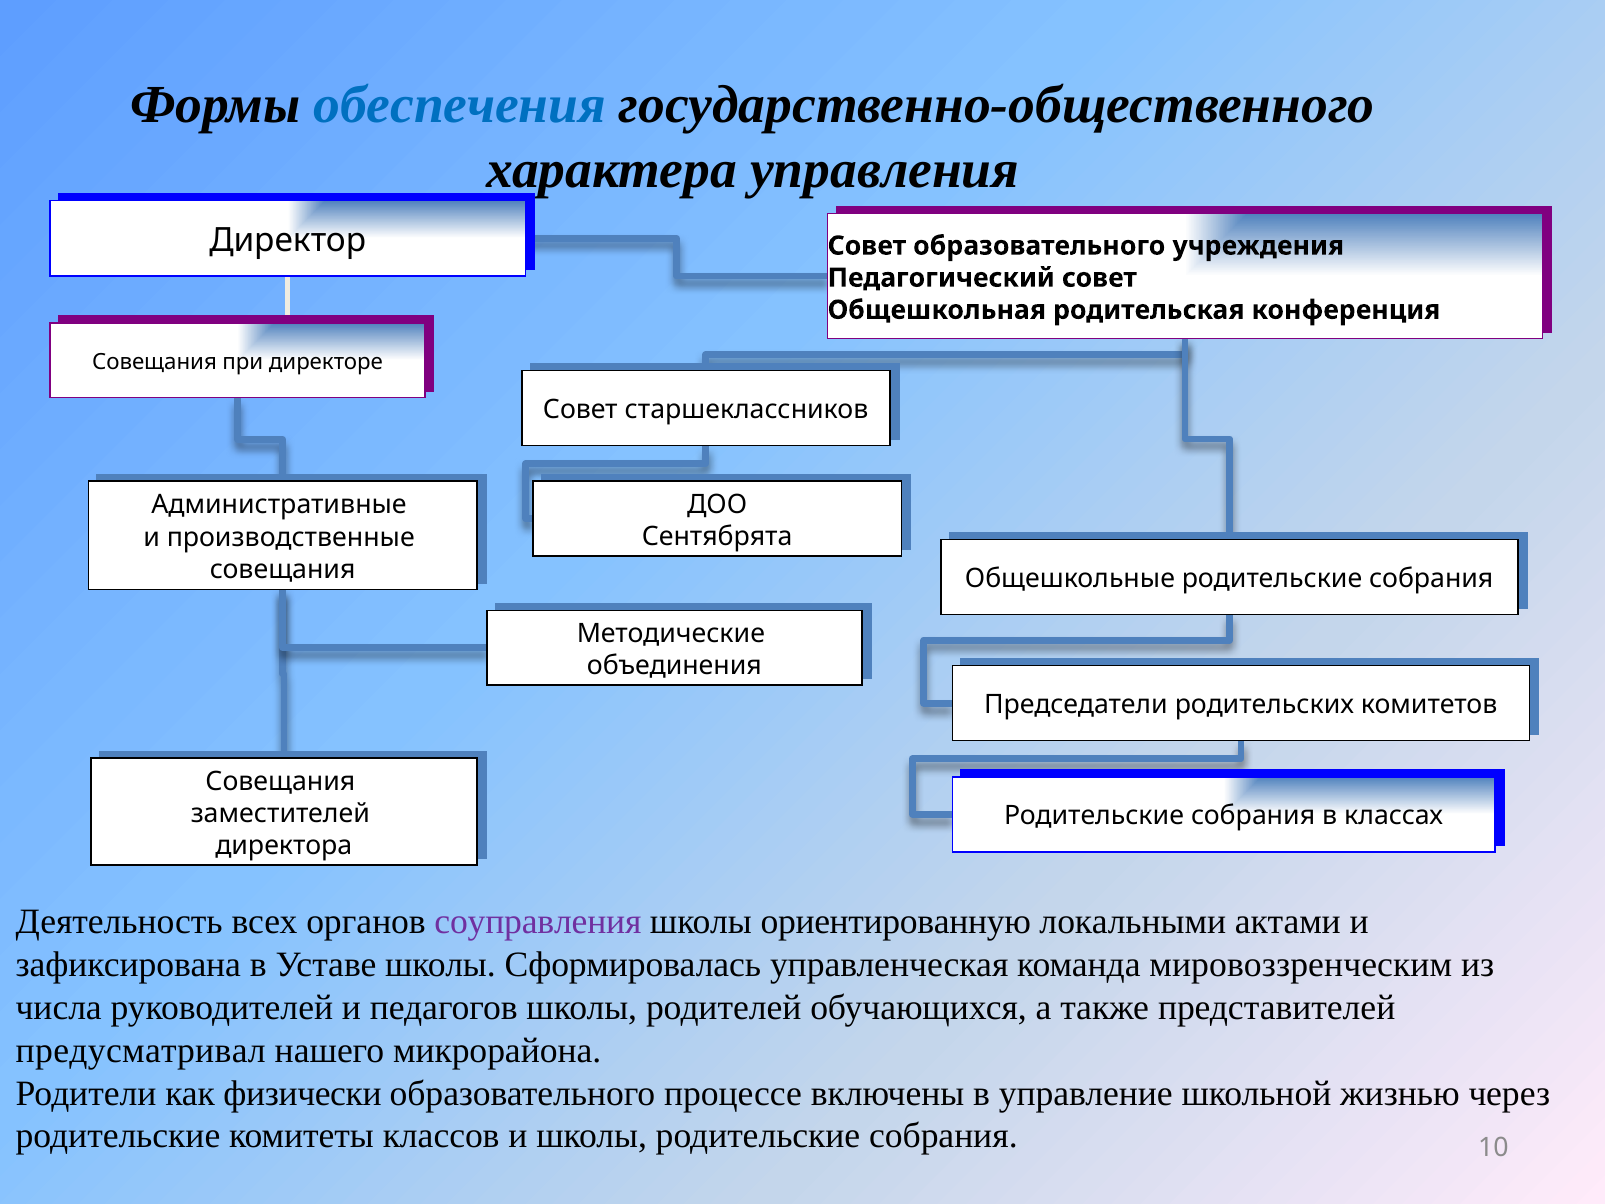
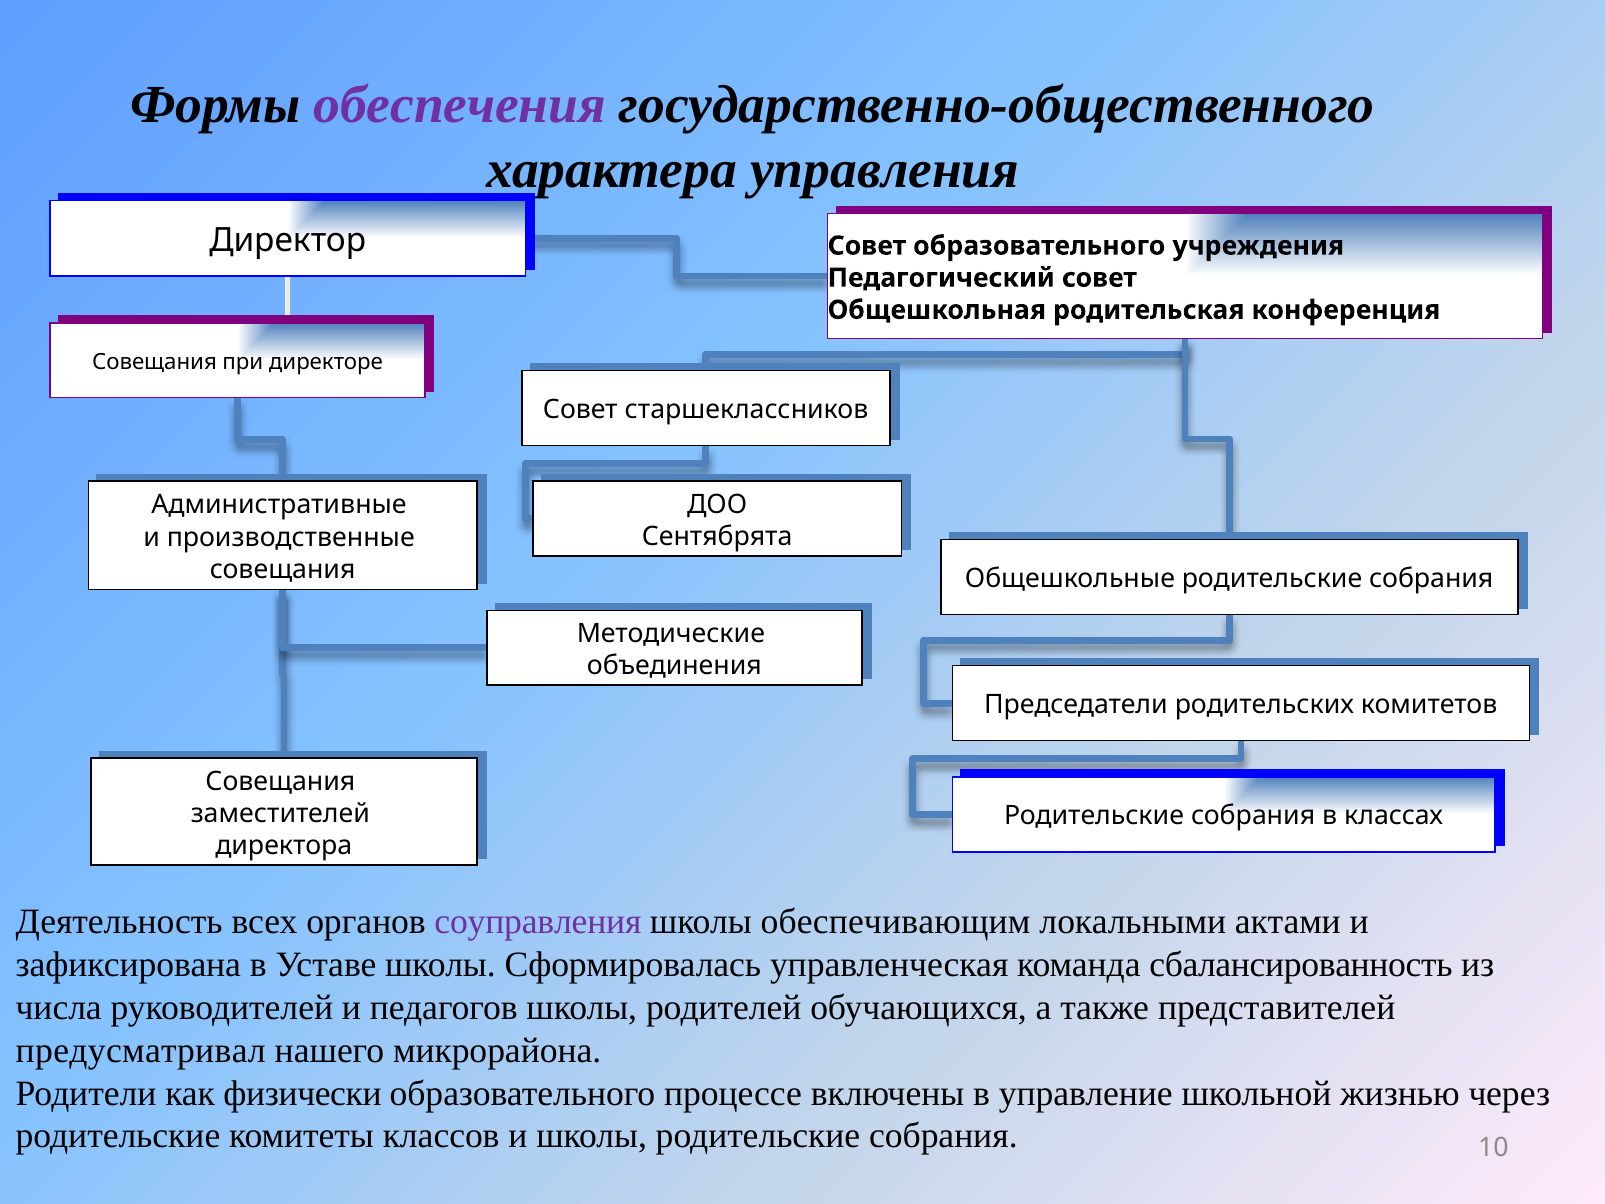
обеспечения colour: blue -> purple
ориентированную: ориентированную -> обеспечивающим
мировоззренческим: мировоззренческим -> сбалансированность
